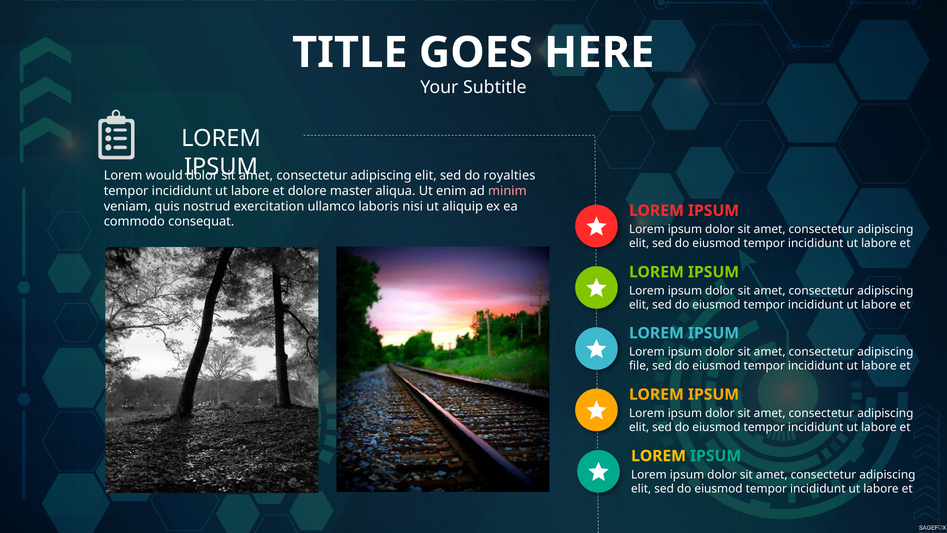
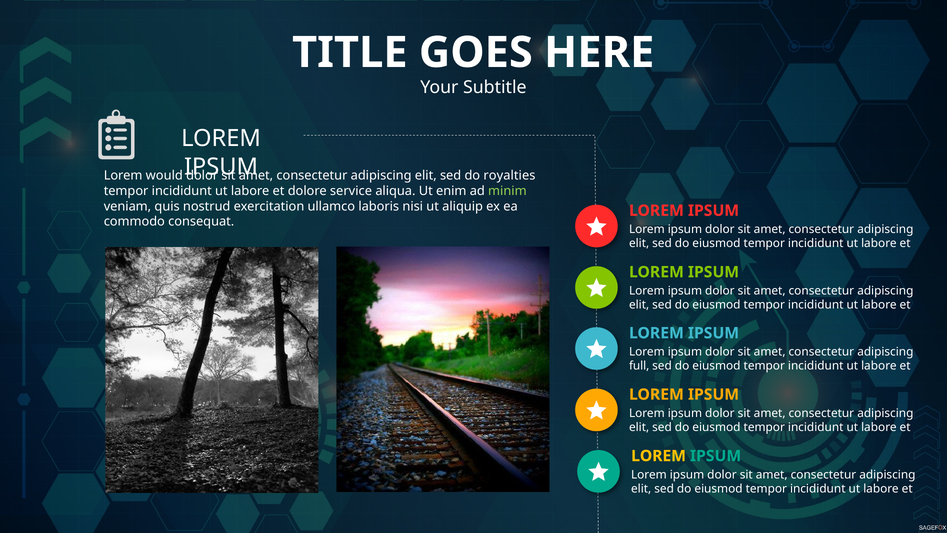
master: master -> service
minim colour: pink -> light green
file: file -> full
